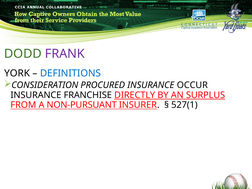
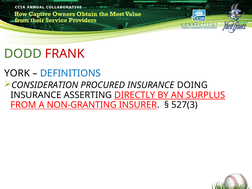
FRANK colour: purple -> red
OCCUR: OCCUR -> DOING
FRANCHISE: FRANCHISE -> ASSERTING
NON-PURSUANT: NON-PURSUANT -> NON-GRANTING
527(1: 527(1 -> 527(3
